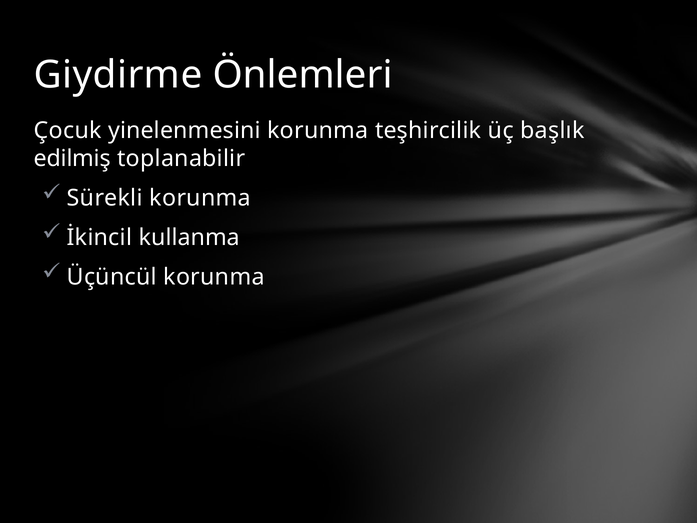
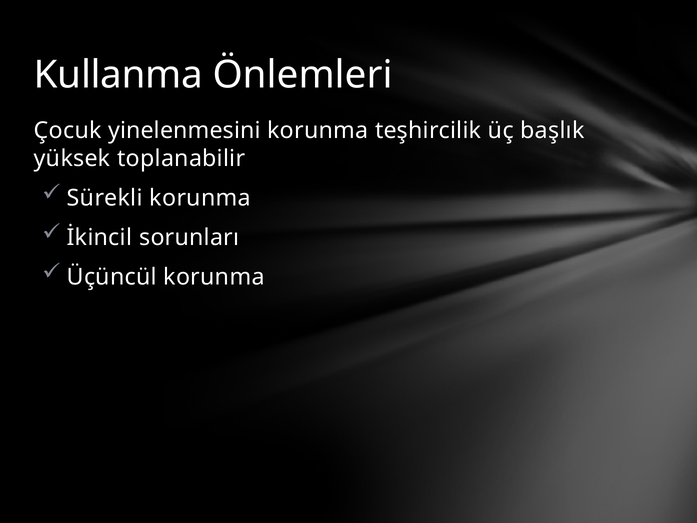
Giydirme: Giydirme -> Kullanma
edilmiş: edilmiş -> yüksek
kullanma: kullanma -> sorunları
